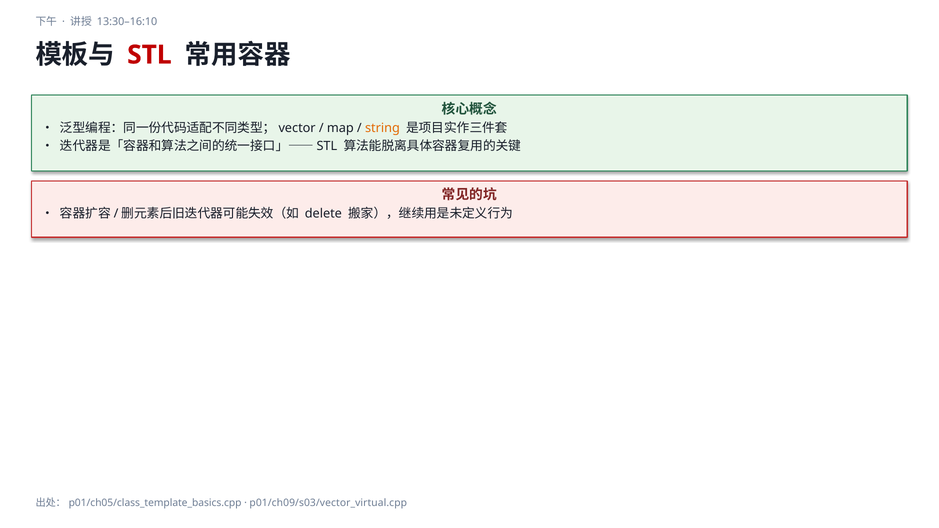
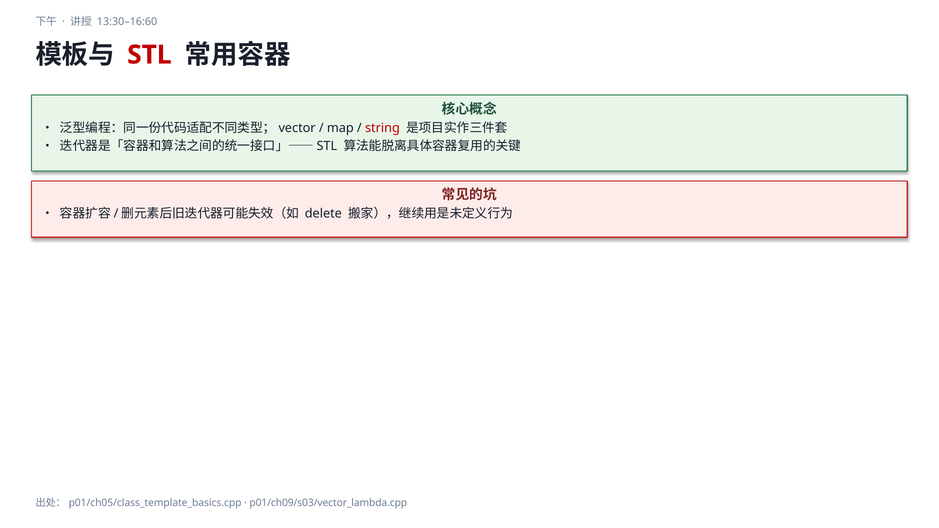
13:30–16:10: 13:30–16:10 -> 13:30–16:60
string colour: orange -> red
p01/ch09/s03/vector_virtual.cpp: p01/ch09/s03/vector_virtual.cpp -> p01/ch09/s03/vector_lambda.cpp
